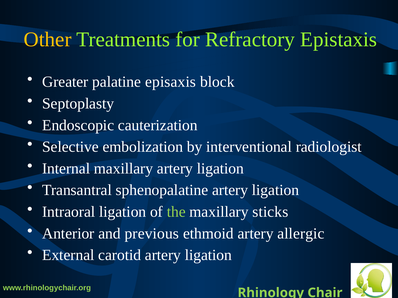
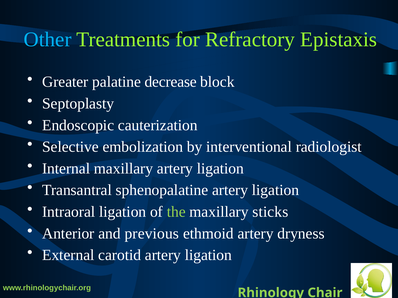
Other colour: yellow -> light blue
episaxis: episaxis -> decrease
allergic: allergic -> dryness
